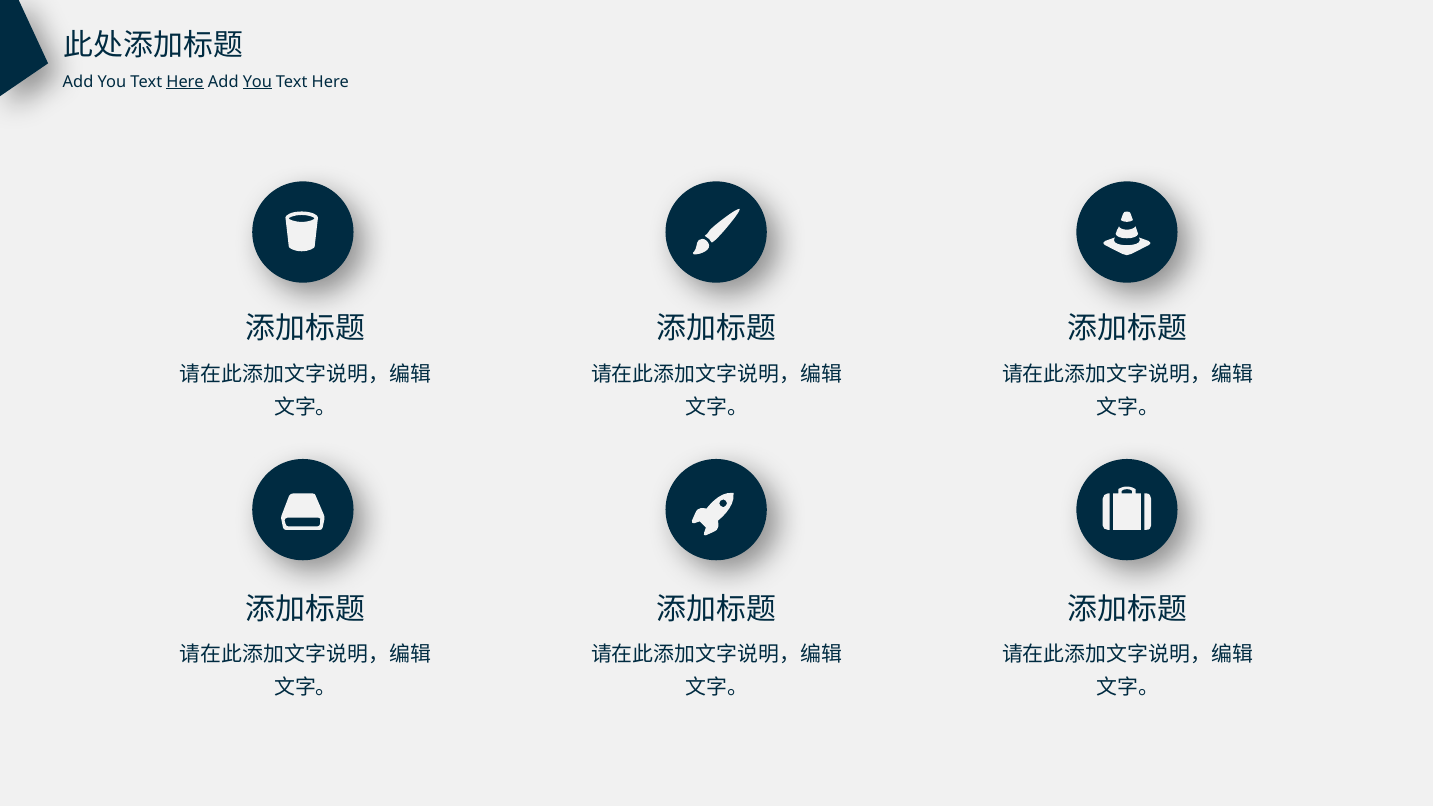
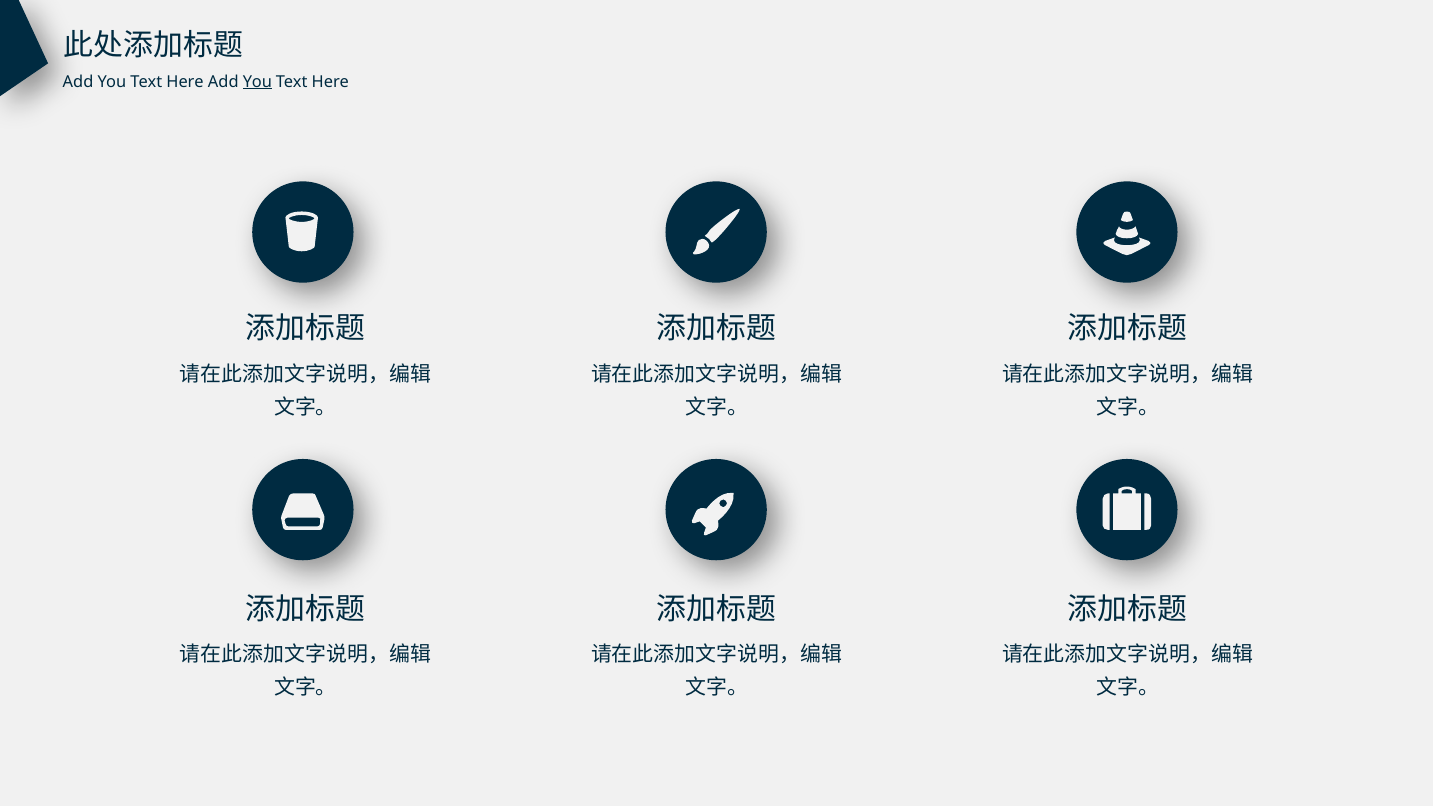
Here at (185, 82) underline: present -> none
